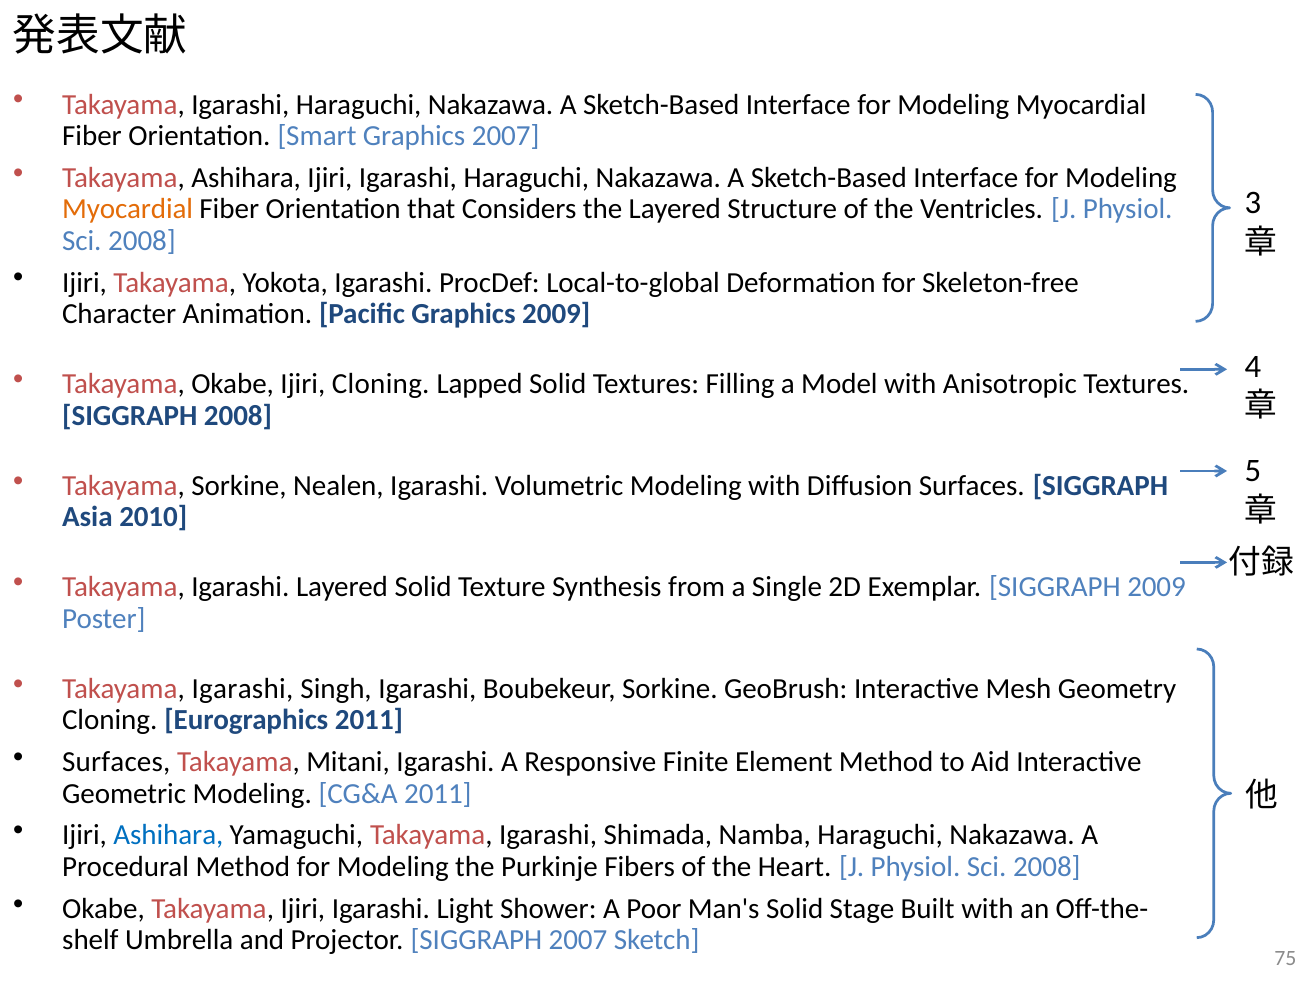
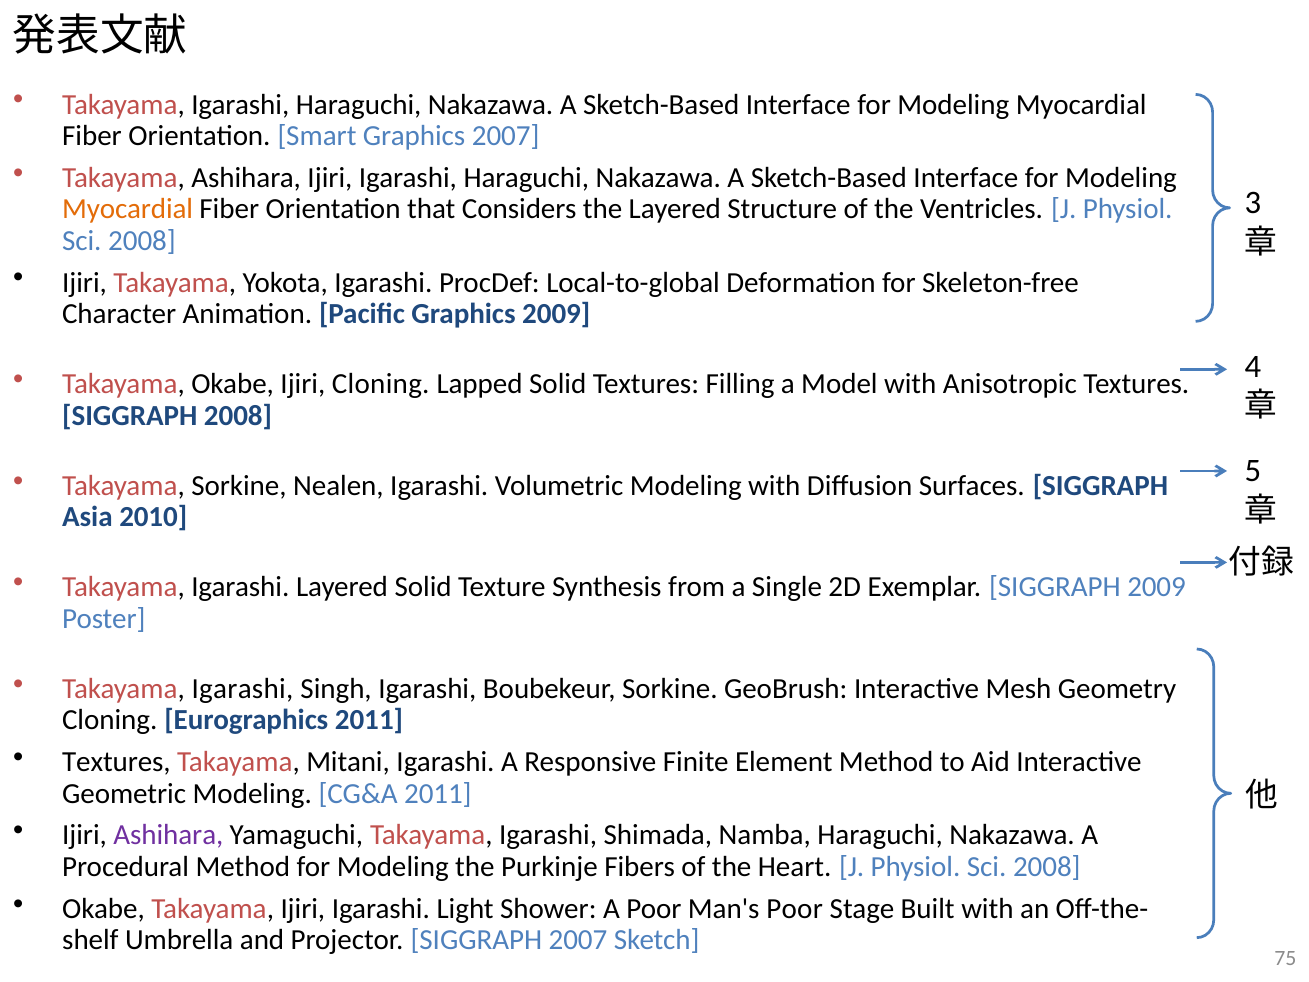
Surfaces at (116, 762): Surfaces -> Textures
Ashihara at (168, 835) colour: blue -> purple
Man's Solid: Solid -> Poor
